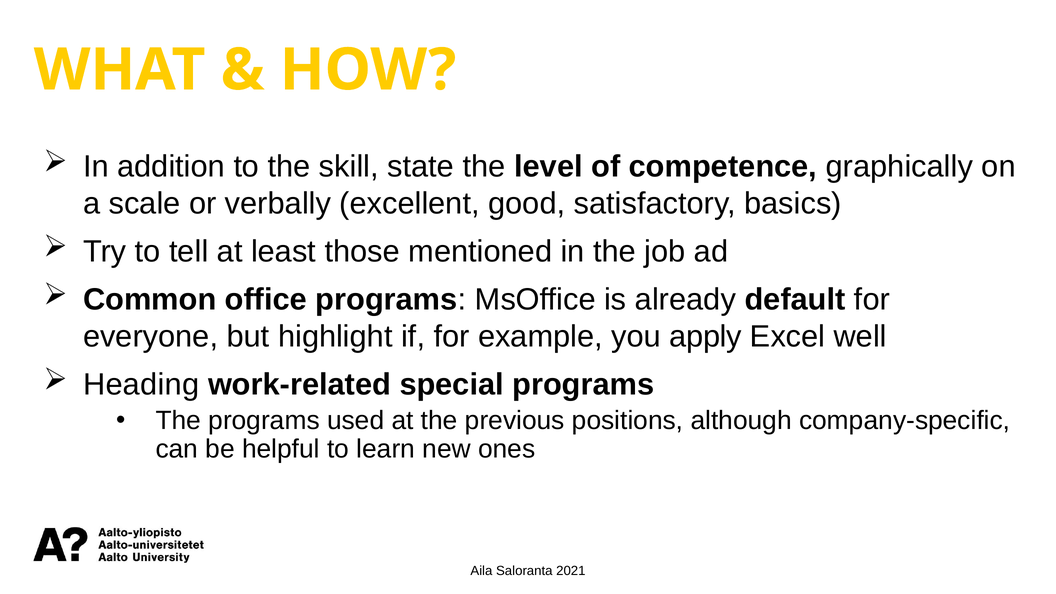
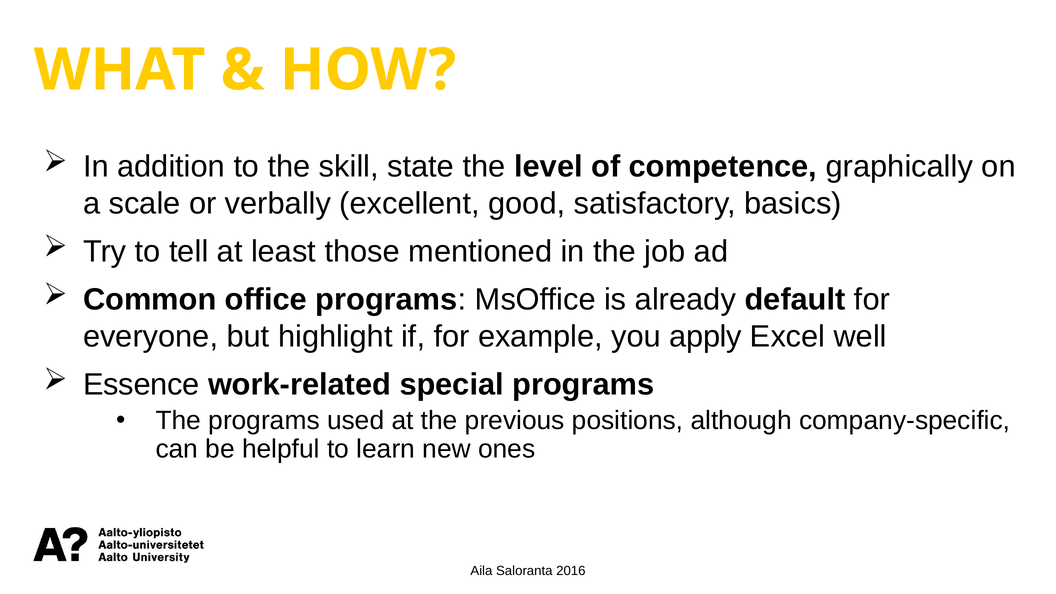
Heading: Heading -> Essence
2021: 2021 -> 2016
